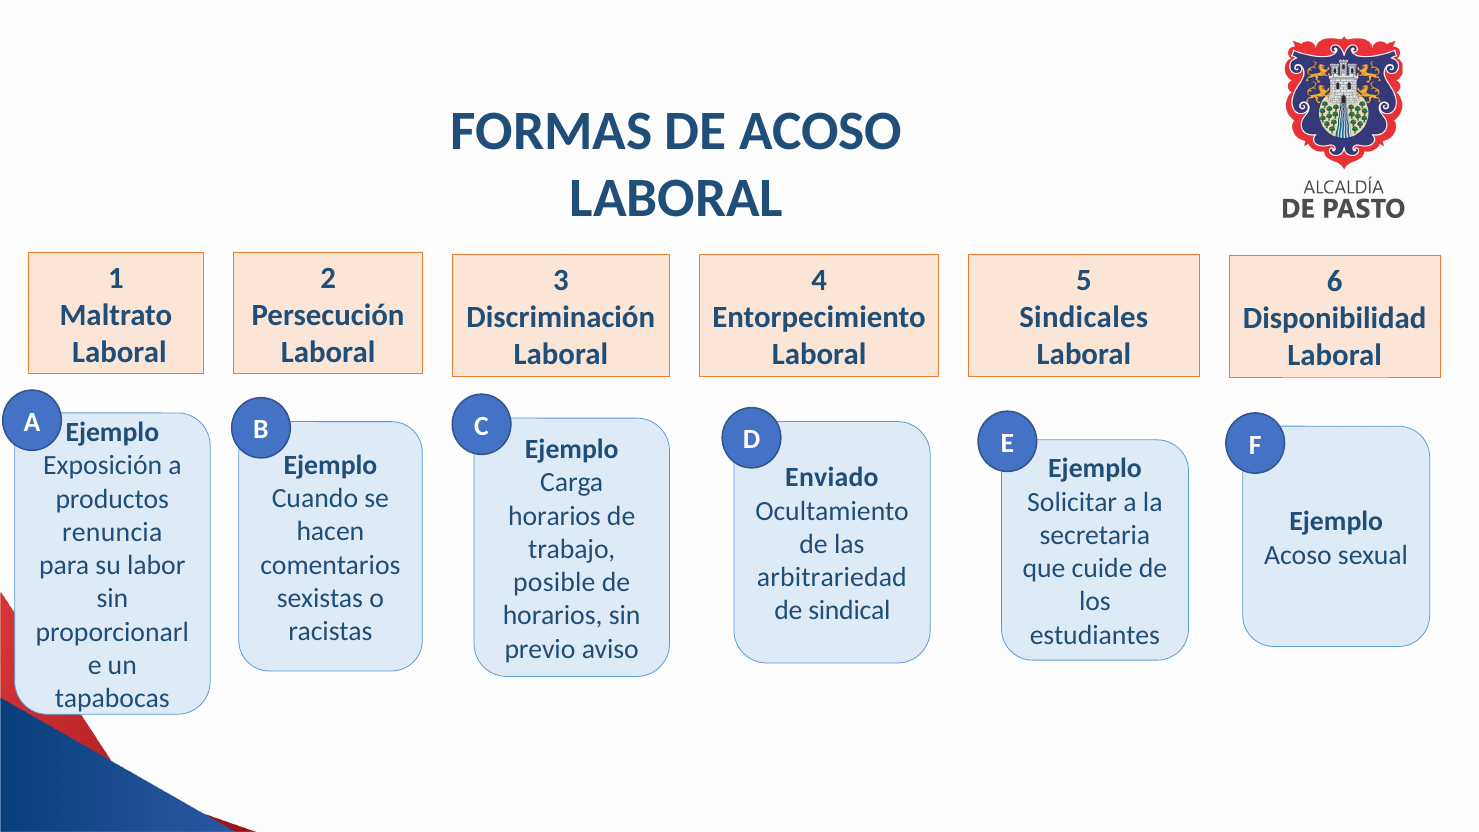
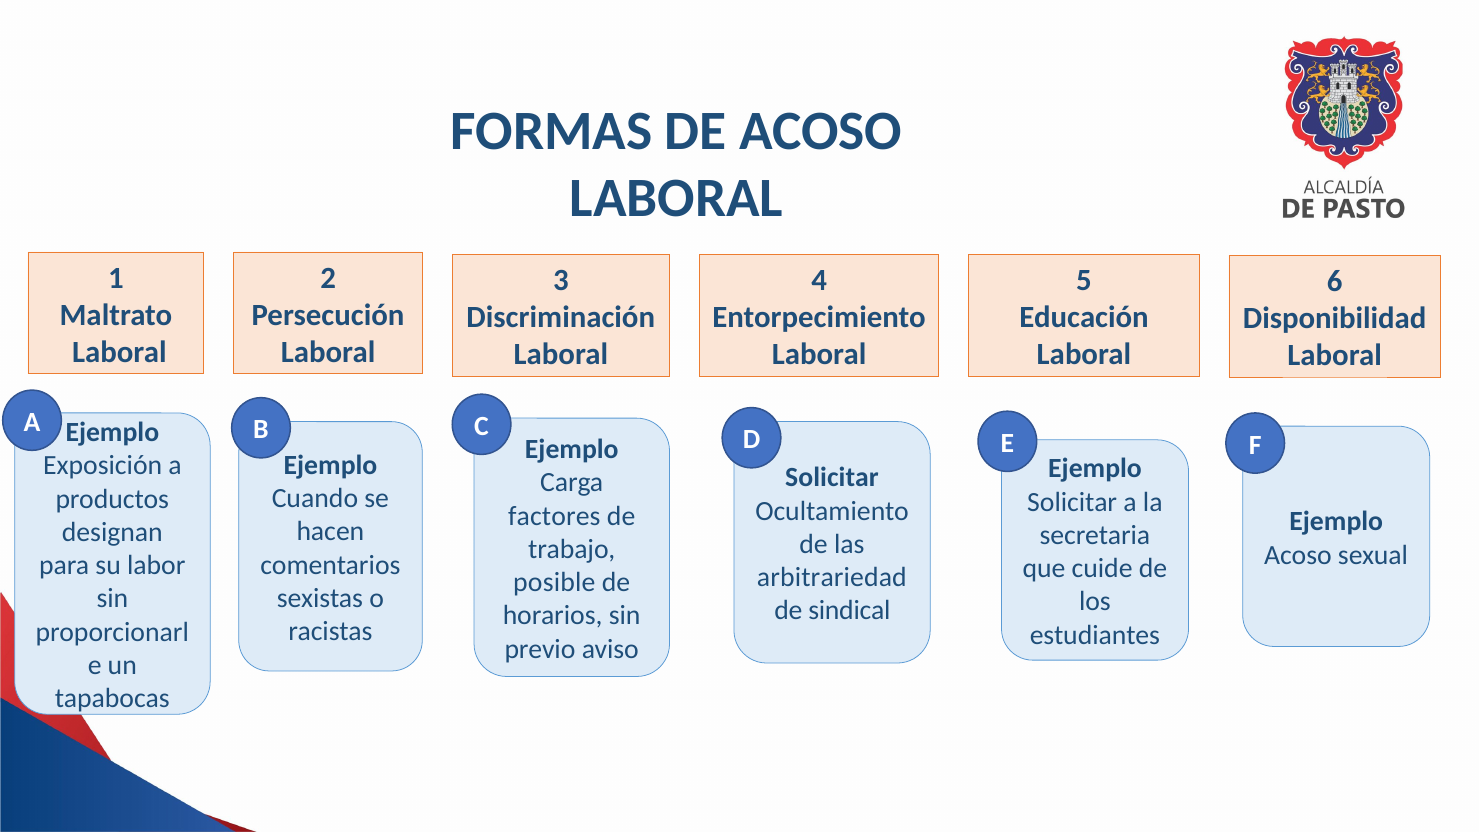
Sindicales: Sindicales -> Educación
Enviado at (832, 478): Enviado -> Solicitar
horarios at (554, 516): horarios -> factores
renuncia: renuncia -> designan
